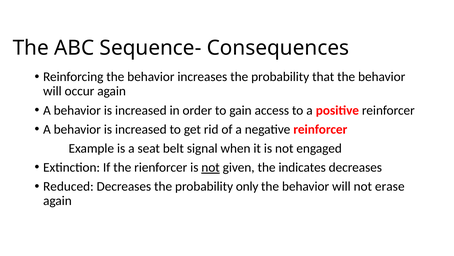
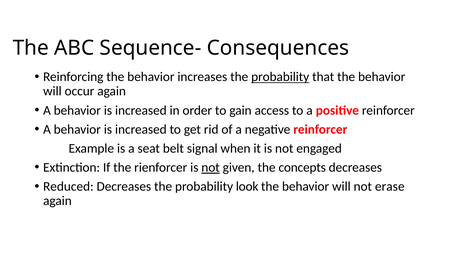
probability at (280, 77) underline: none -> present
indicates: indicates -> concepts
only: only -> look
